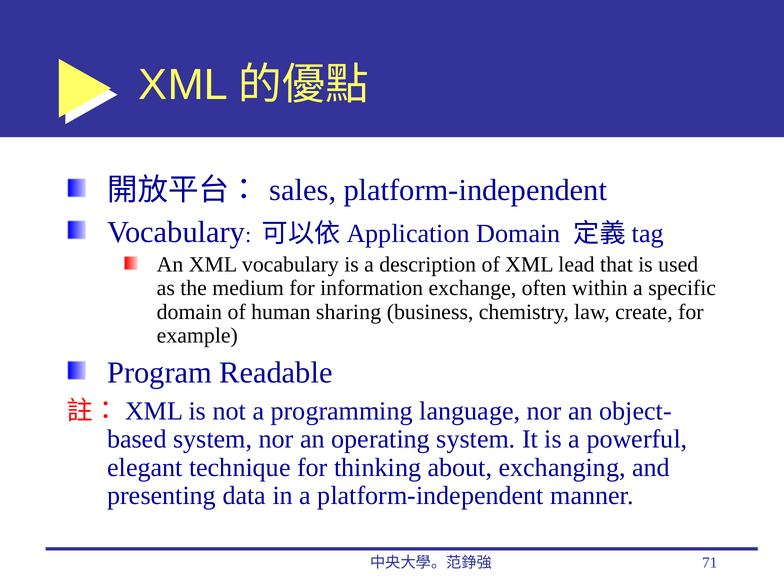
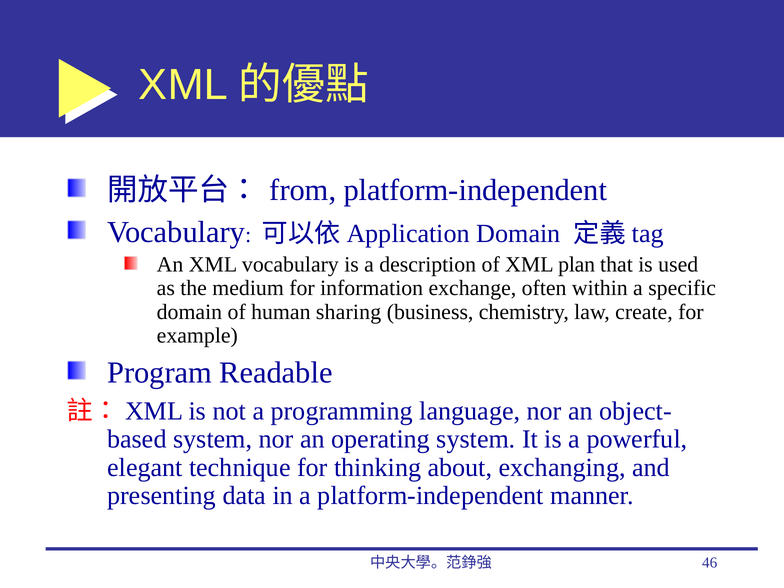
sales: sales -> from
lead: lead -> plan
71: 71 -> 46
